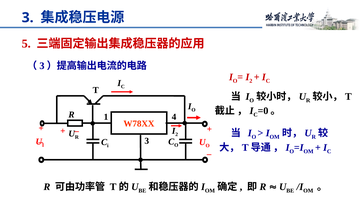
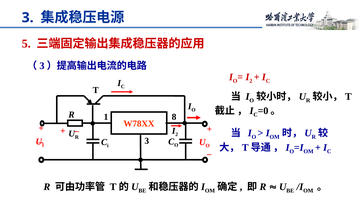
4: 4 -> 8
